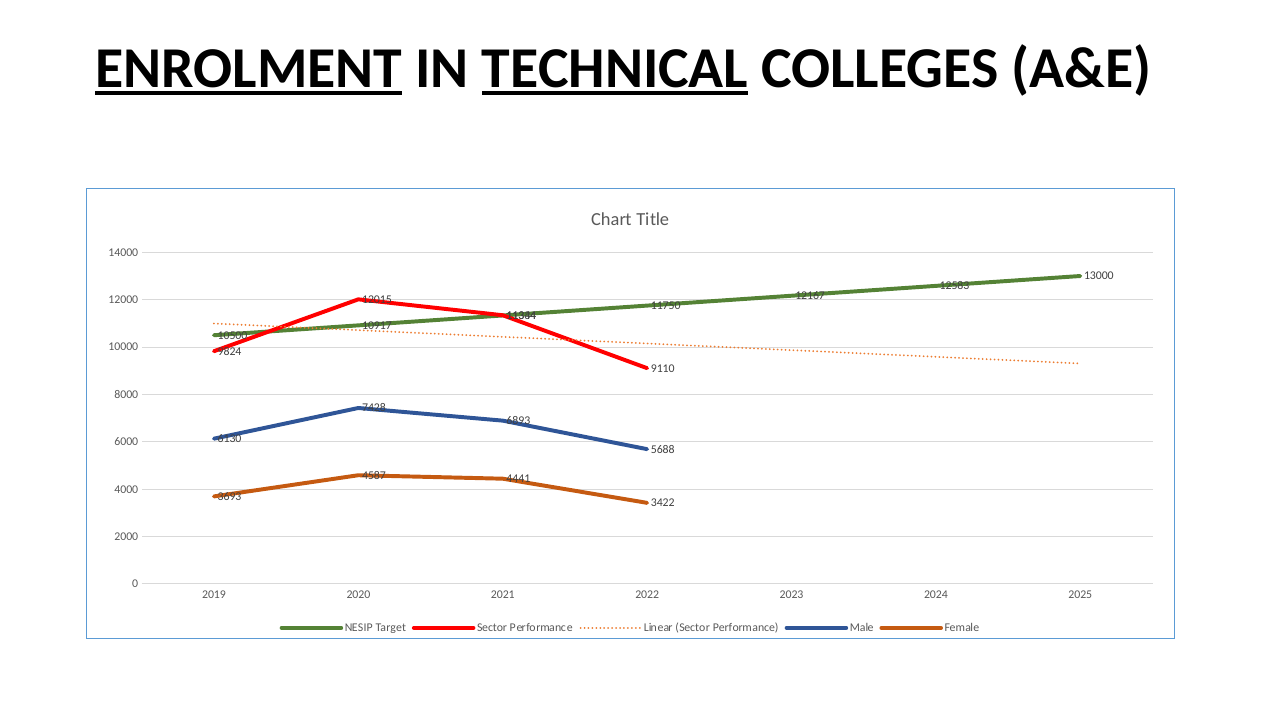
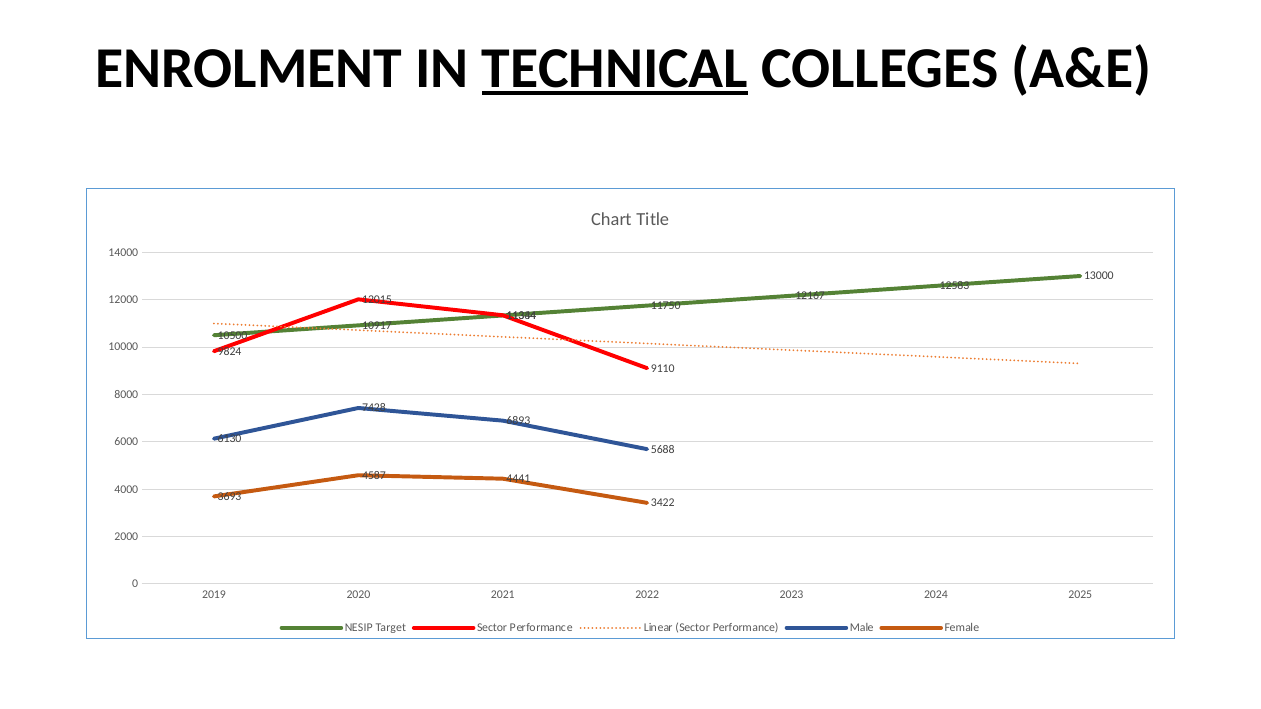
ENROLMENT underline: present -> none
